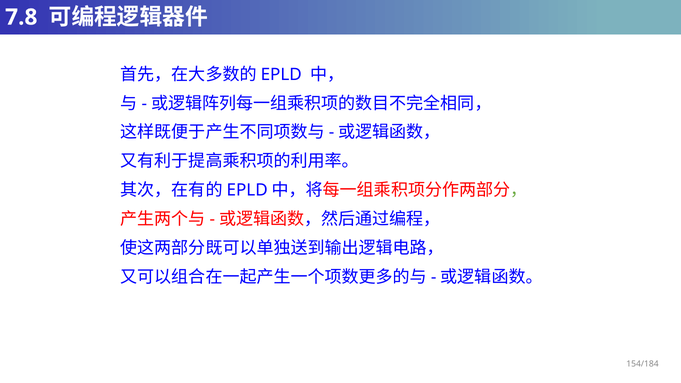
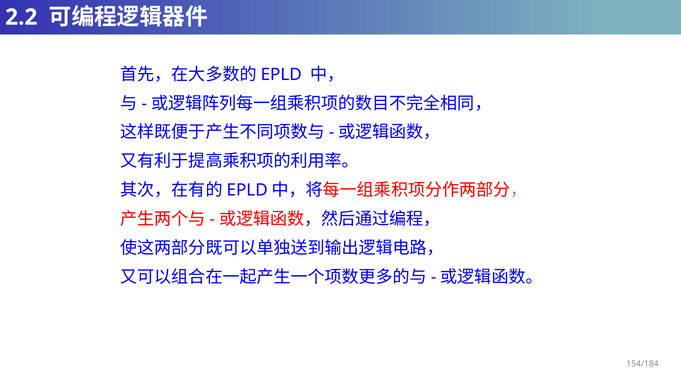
7.8: 7.8 -> 2.2
